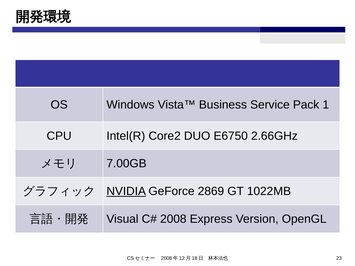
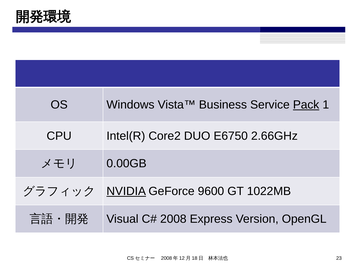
Pack underline: none -> present
7.00GB: 7.00GB -> 0.00GB
2869: 2869 -> 9600
